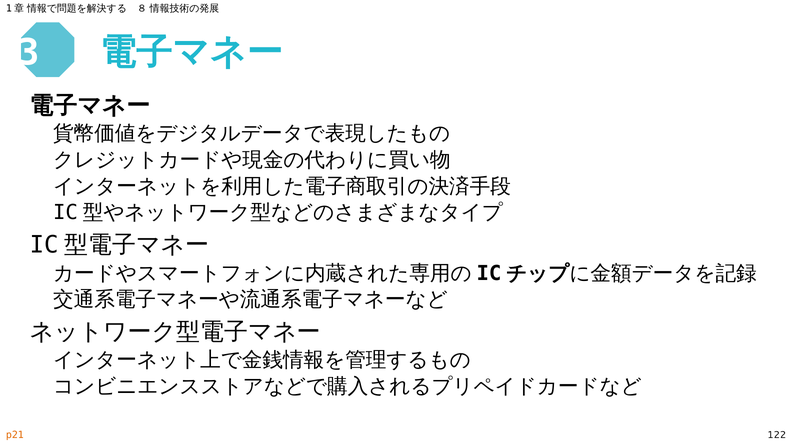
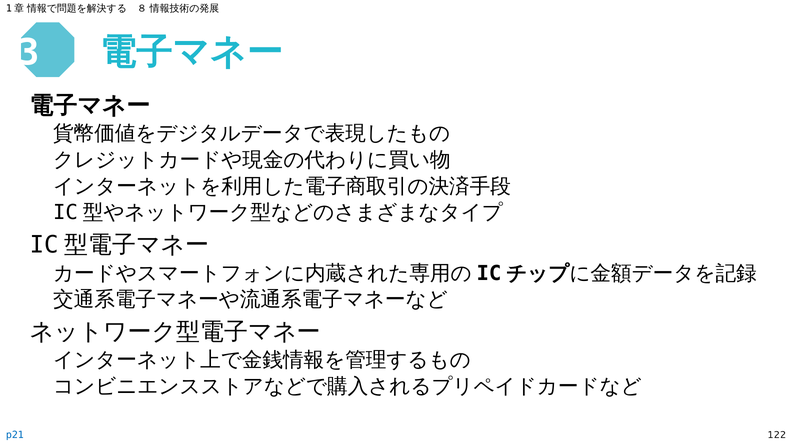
p21 colour: orange -> blue
